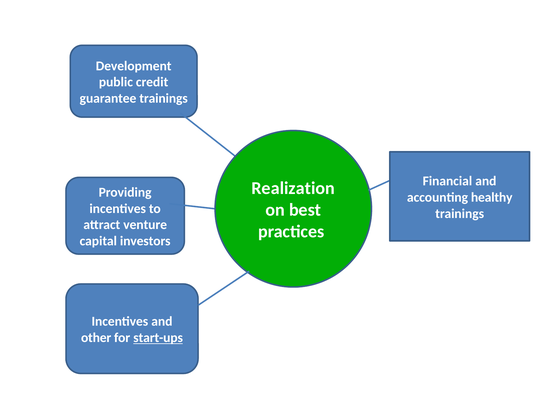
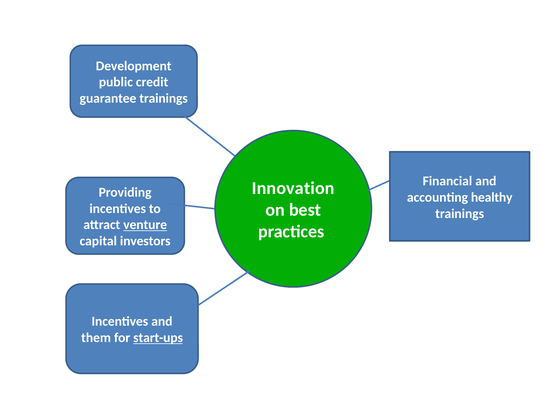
Realization: Realization -> Innovation
venture underline: none -> present
other: other -> them
